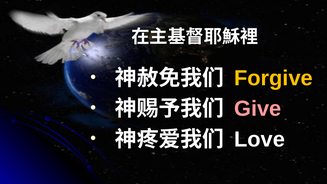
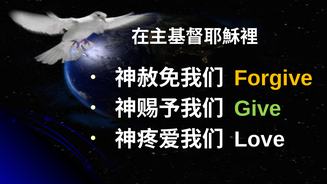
Give colour: pink -> light green
